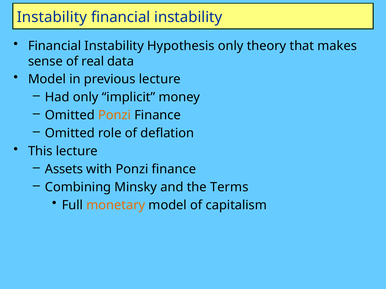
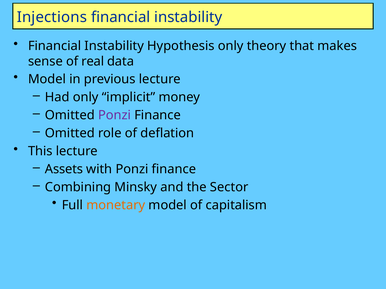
Instability at (52, 17): Instability -> Injections
Ponzi at (115, 115) colour: orange -> purple
Terms: Terms -> Sector
